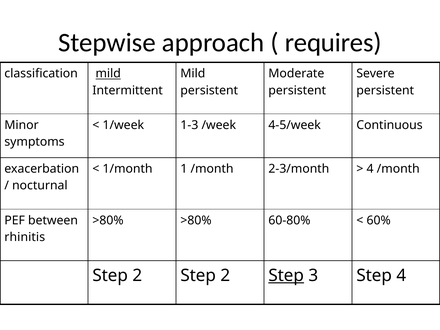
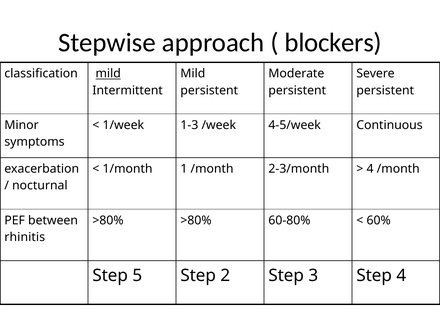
requires: requires -> blockers
2 at (137, 275): 2 -> 5
Step at (286, 275) underline: present -> none
